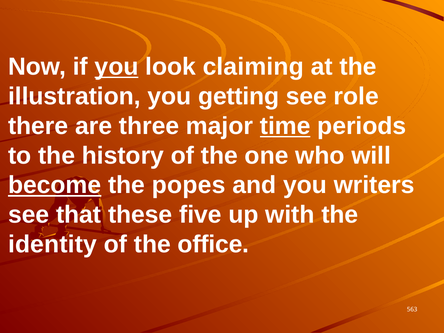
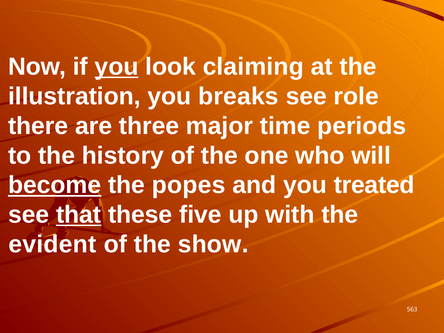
getting: getting -> breaks
time underline: present -> none
writers: writers -> treated
that underline: none -> present
identity: identity -> evident
office: office -> show
